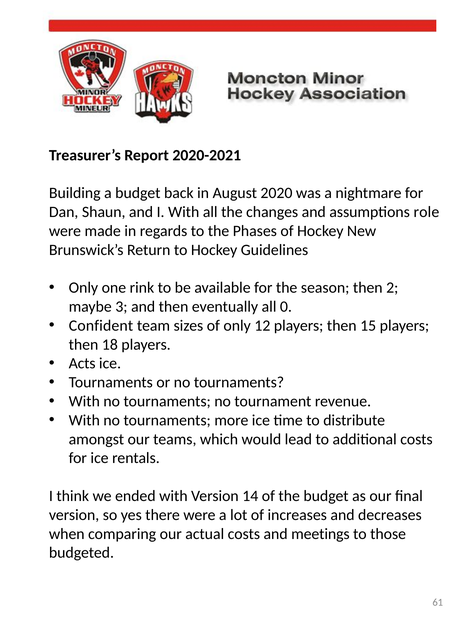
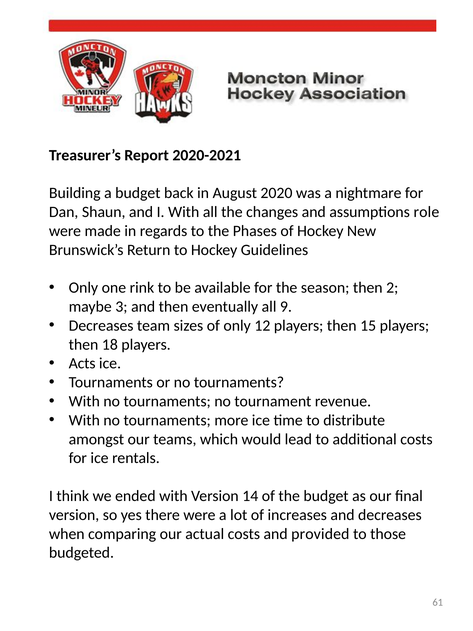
0: 0 -> 9
Confident at (101, 325): Confident -> Decreases
meetings: meetings -> provided
